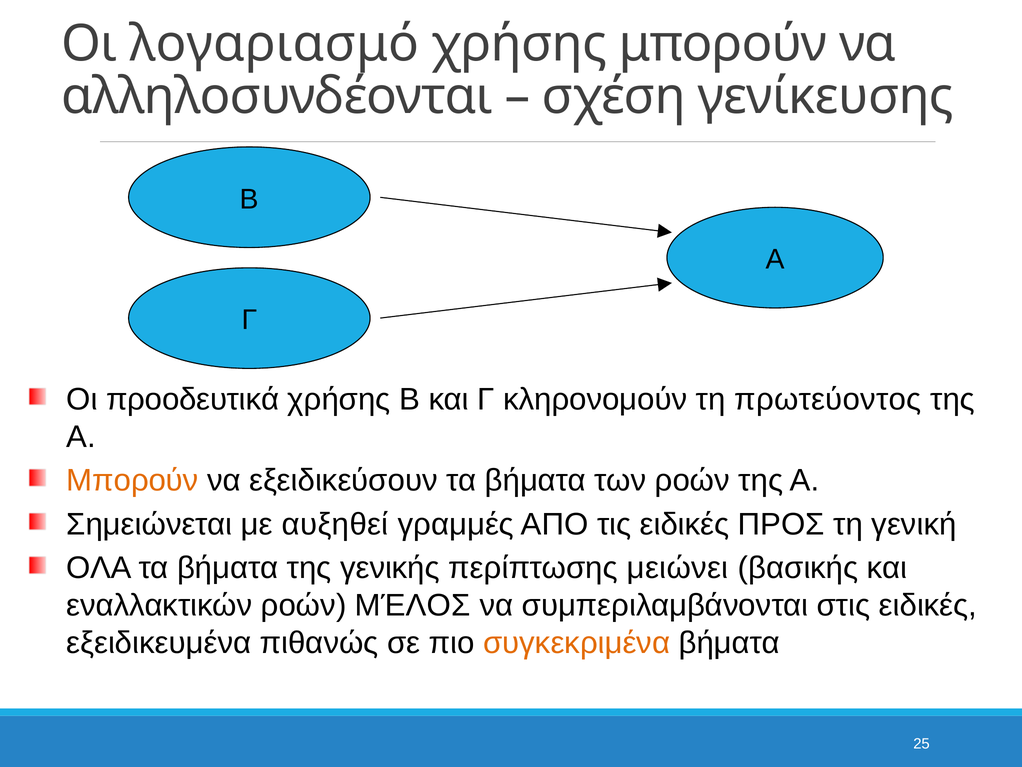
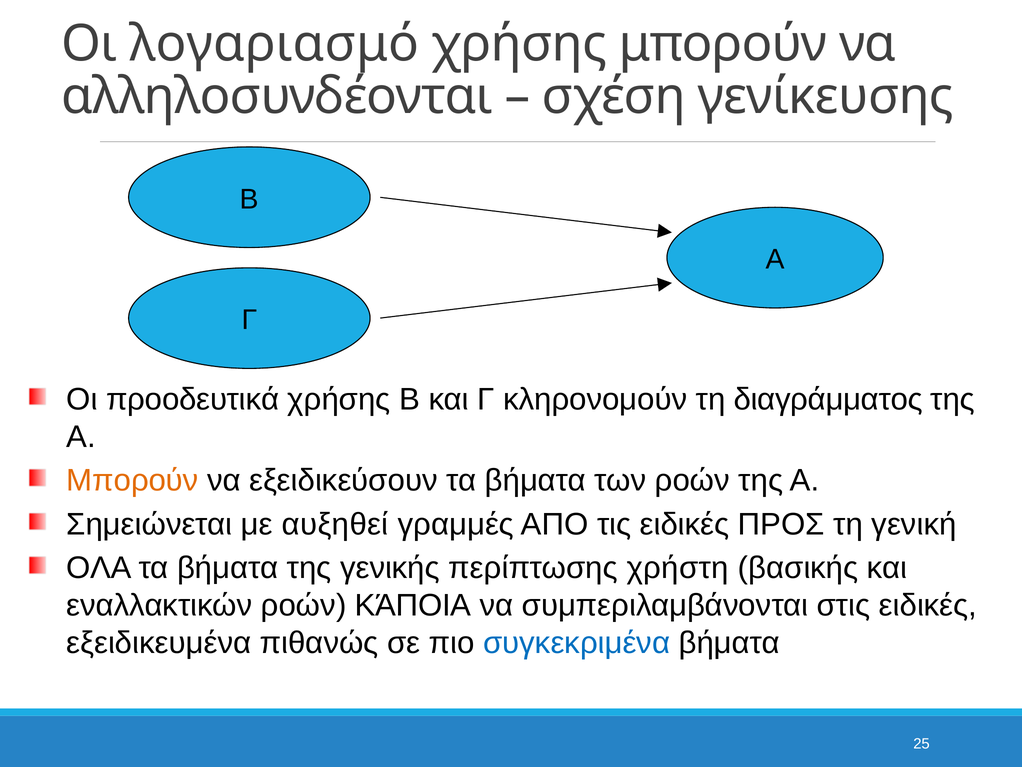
πρωτεύοντος: πρωτεύοντος -> διαγράμματος
μειώνει: μειώνει -> χρήστη
ΜΈΛΟΣ: ΜΈΛΟΣ -> ΚΆΠΟΙΑ
συγκεκριμένα colour: orange -> blue
